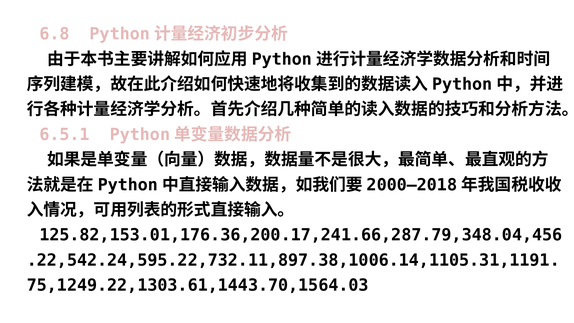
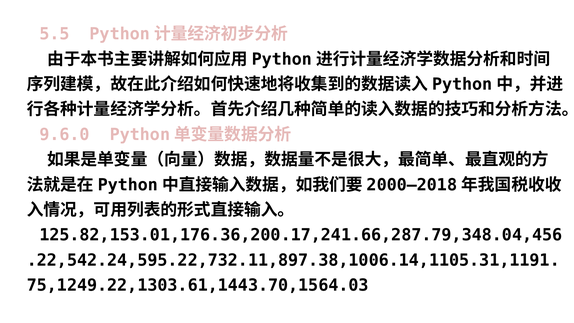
6.8: 6.8 -> 5.5
6.5.1: 6.5.1 -> 9.6.0
